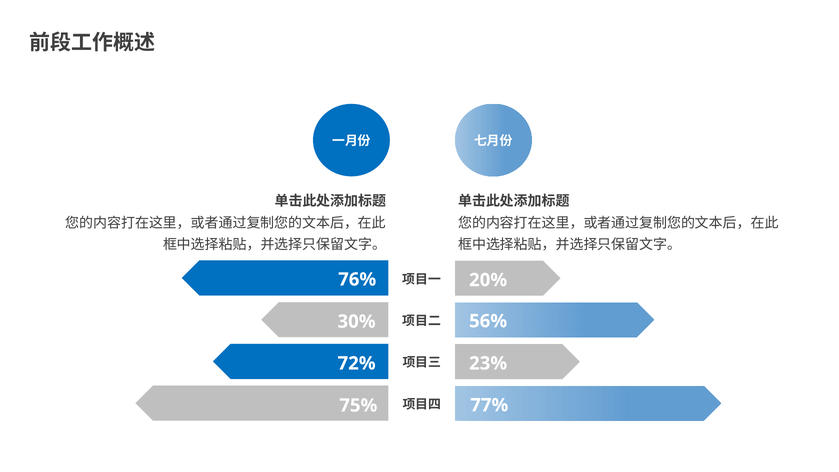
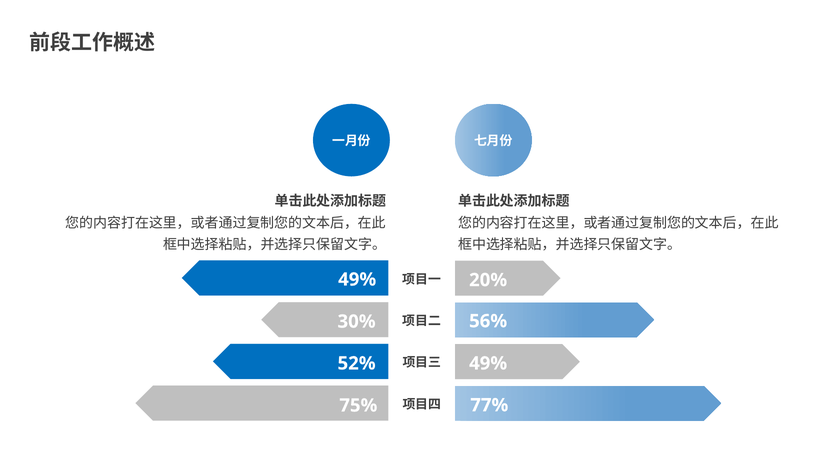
76% at (357, 279): 76% -> 49%
72%: 72% -> 52%
23% at (488, 363): 23% -> 49%
